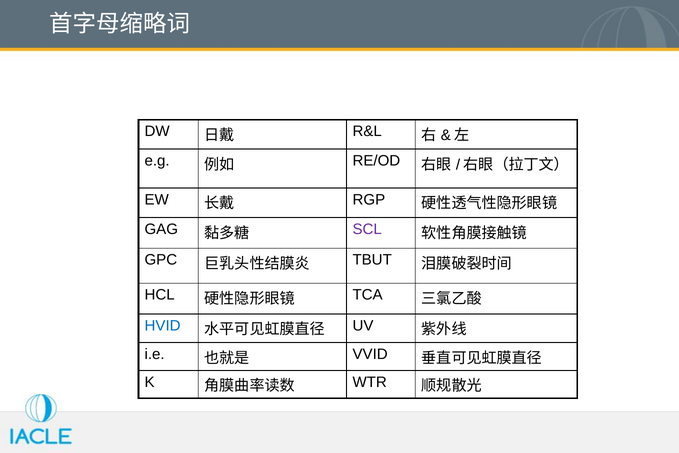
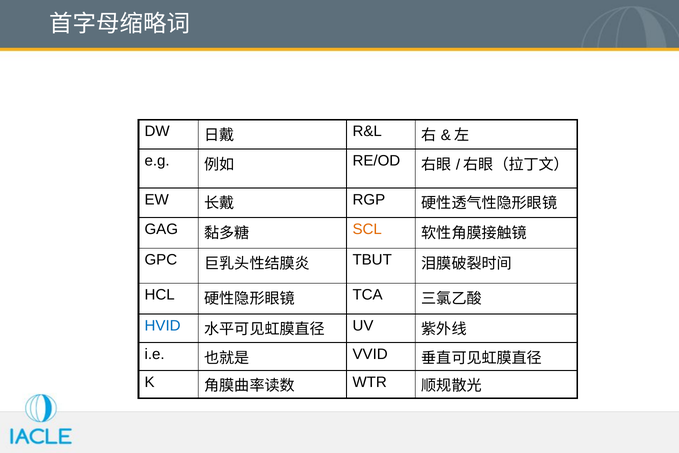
SCL colour: purple -> orange
